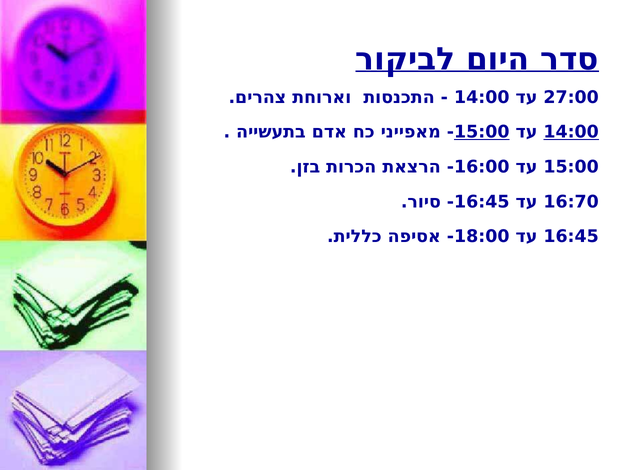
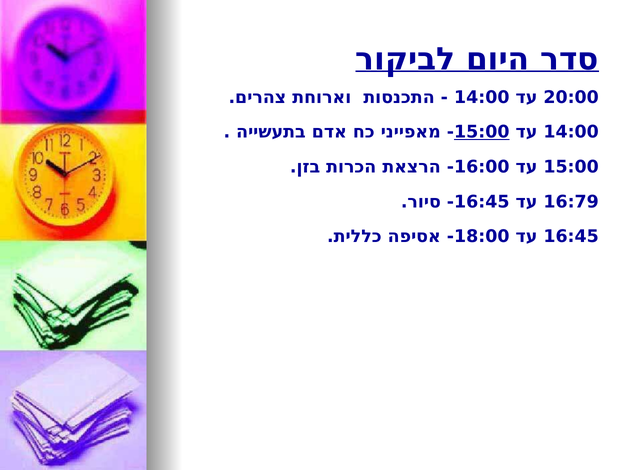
27:00: 27:00 -> 20:00
14:00 at (571, 132) underline: present -> none
16:70: 16:70 -> 16:79
